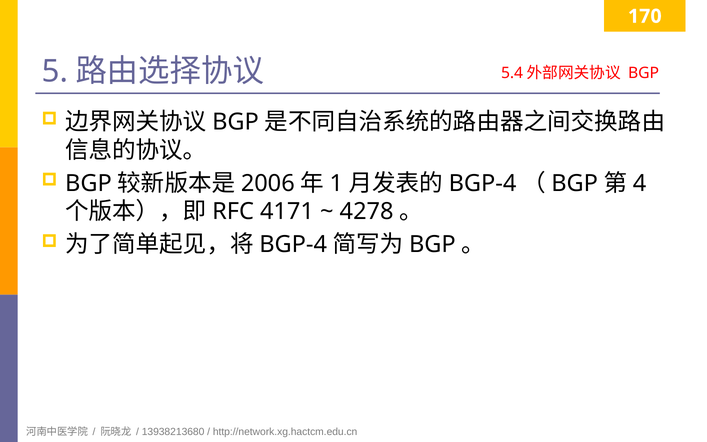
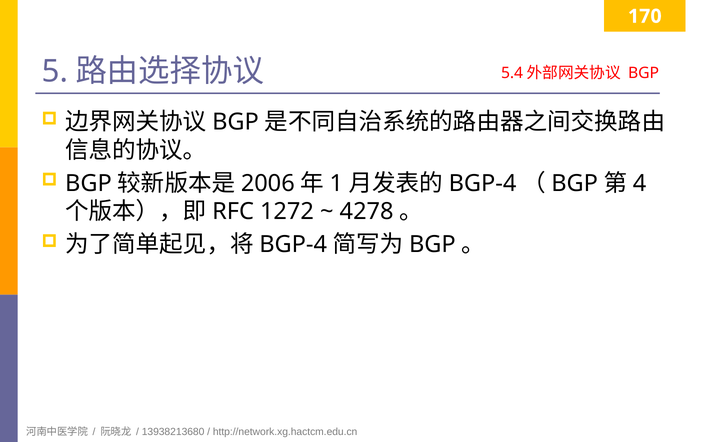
4171: 4171 -> 1272
